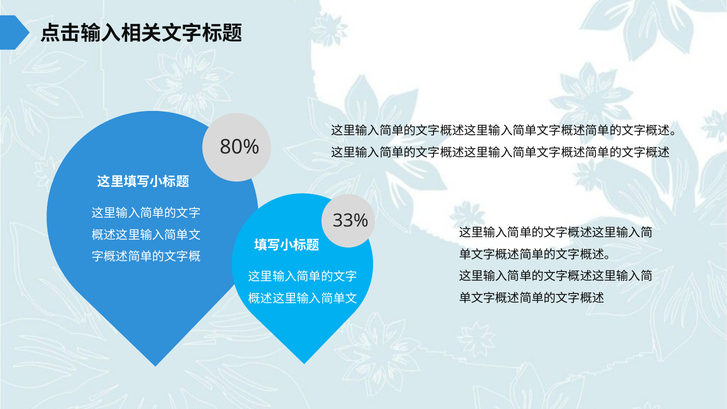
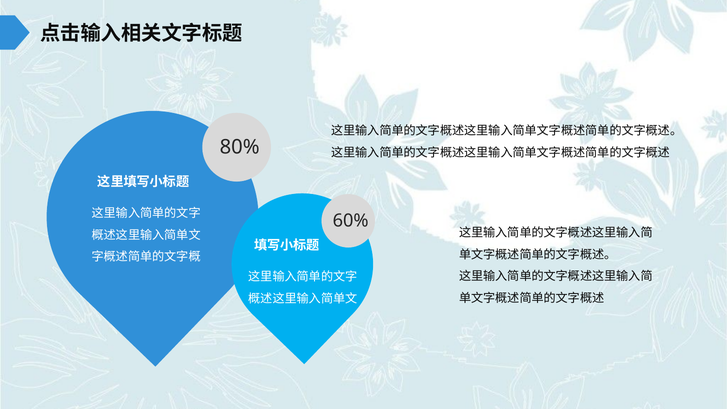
33%: 33% -> 60%
